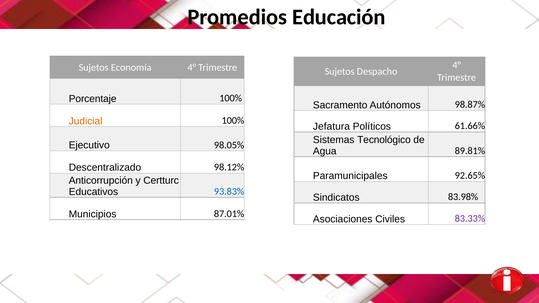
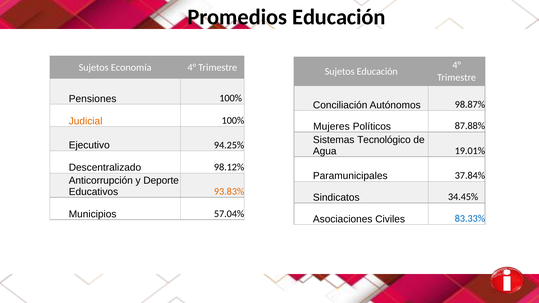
Sujetos Despacho: Despacho -> Educación
Porcentaje: Porcentaje -> Pensiones
Sacramento: Sacramento -> Conciliación
Jefatura: Jefatura -> Mujeres
61.66%: 61.66% -> 87.88%
98.05%: 98.05% -> 94.25%
89.81%: 89.81% -> 19.01%
92.65%: 92.65% -> 37.84%
Certturc: Certturc -> Deporte
93.83% colour: blue -> orange
83.98%: 83.98% -> 34.45%
87.01%: 87.01% -> 57.04%
83.33% colour: purple -> blue
